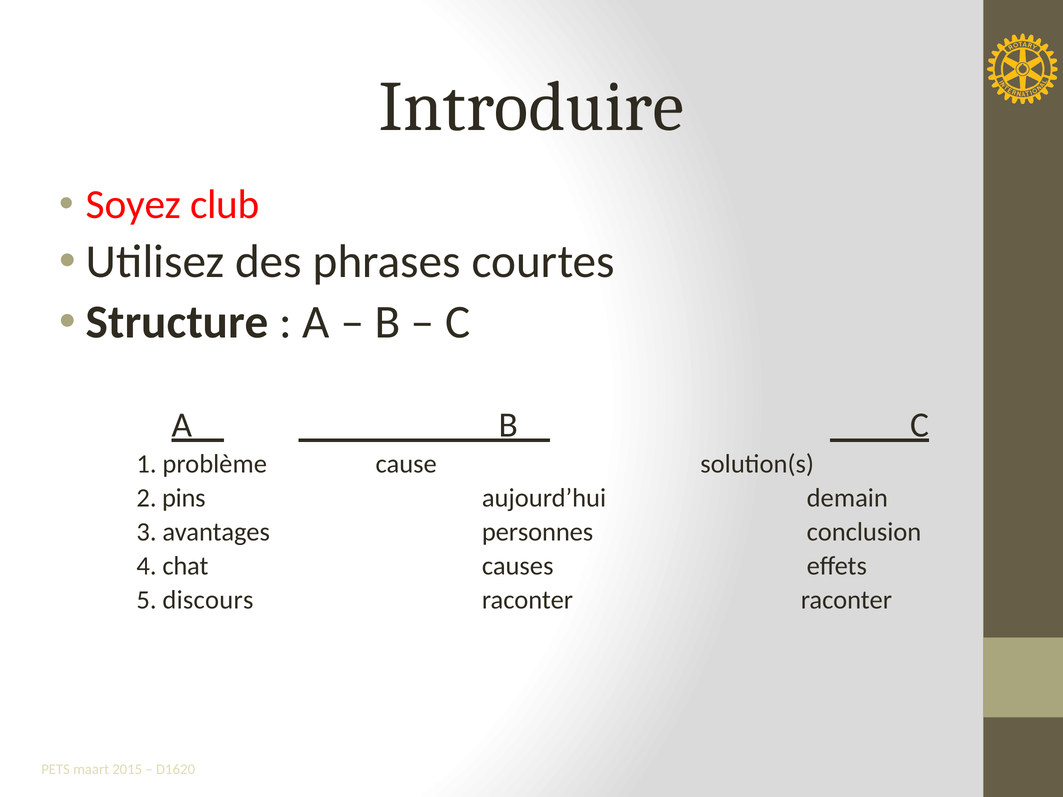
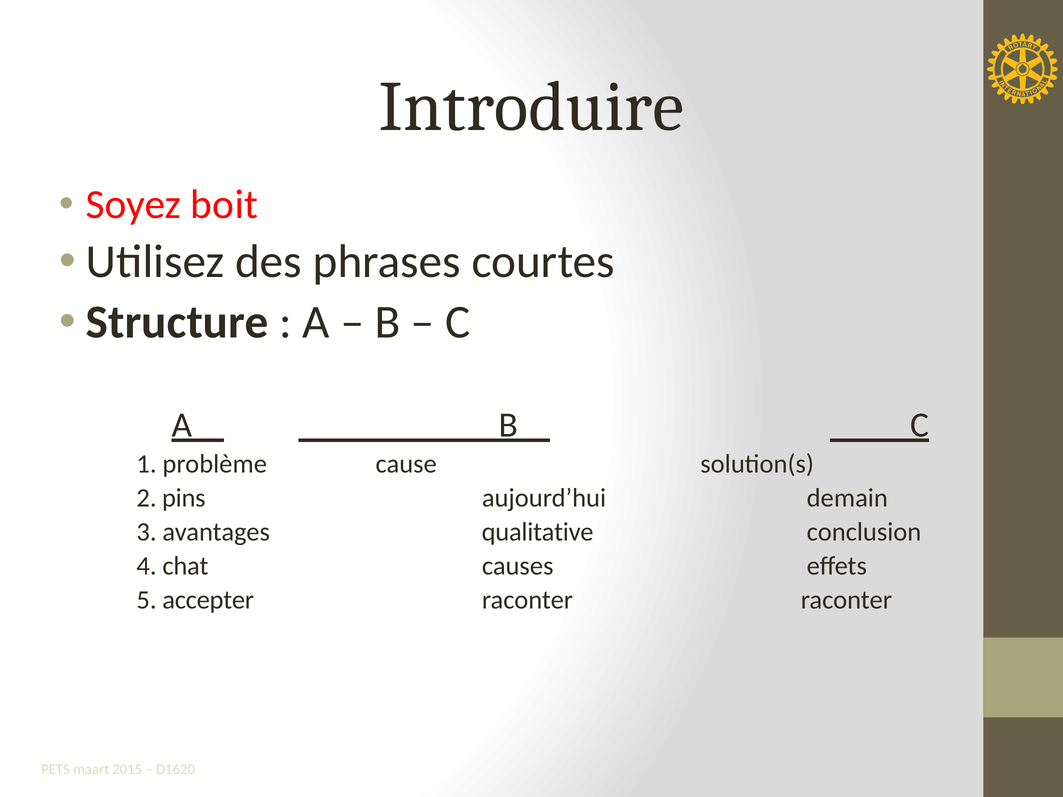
club: club -> boit
personnes: personnes -> qualitative
discours: discours -> accepter
